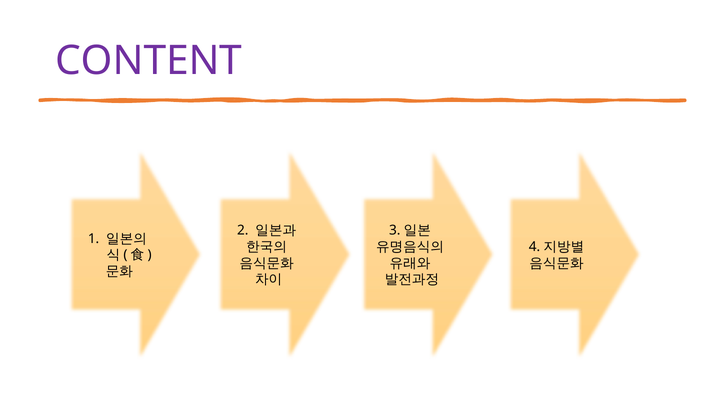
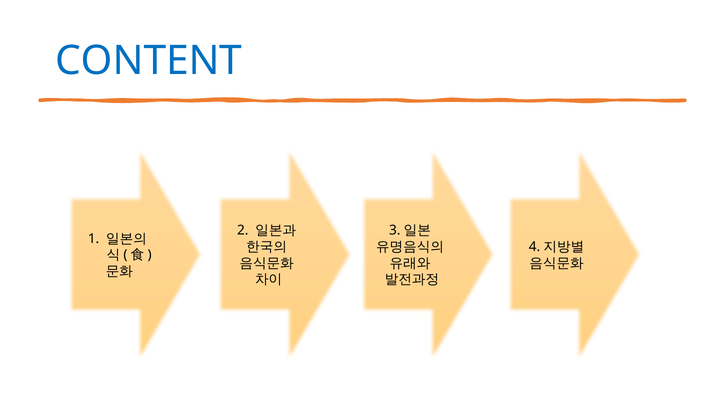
CONTENT colour: purple -> blue
